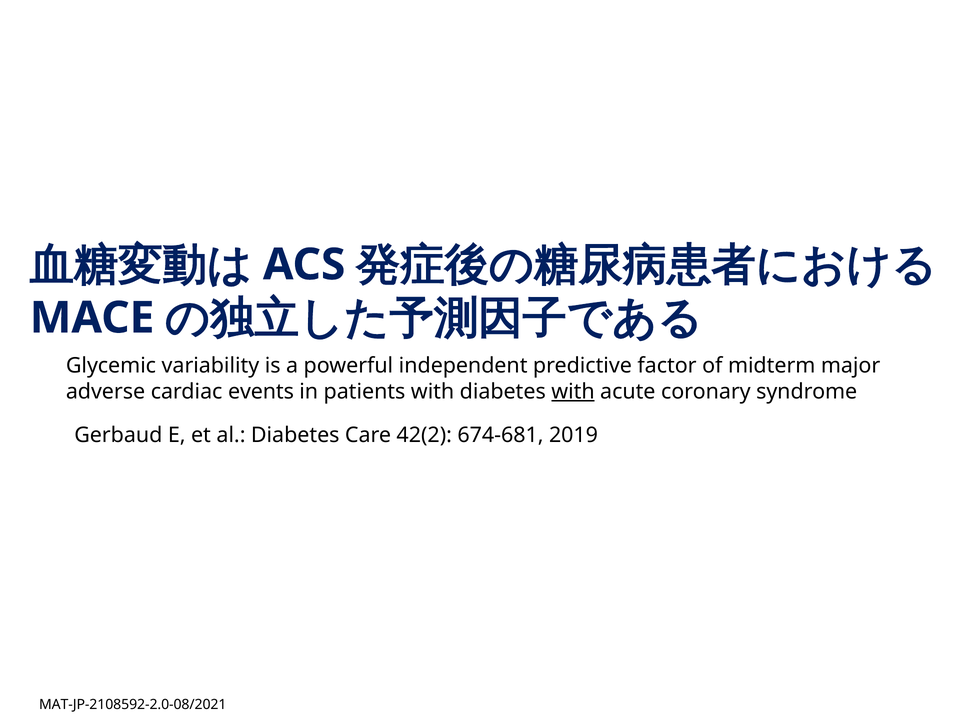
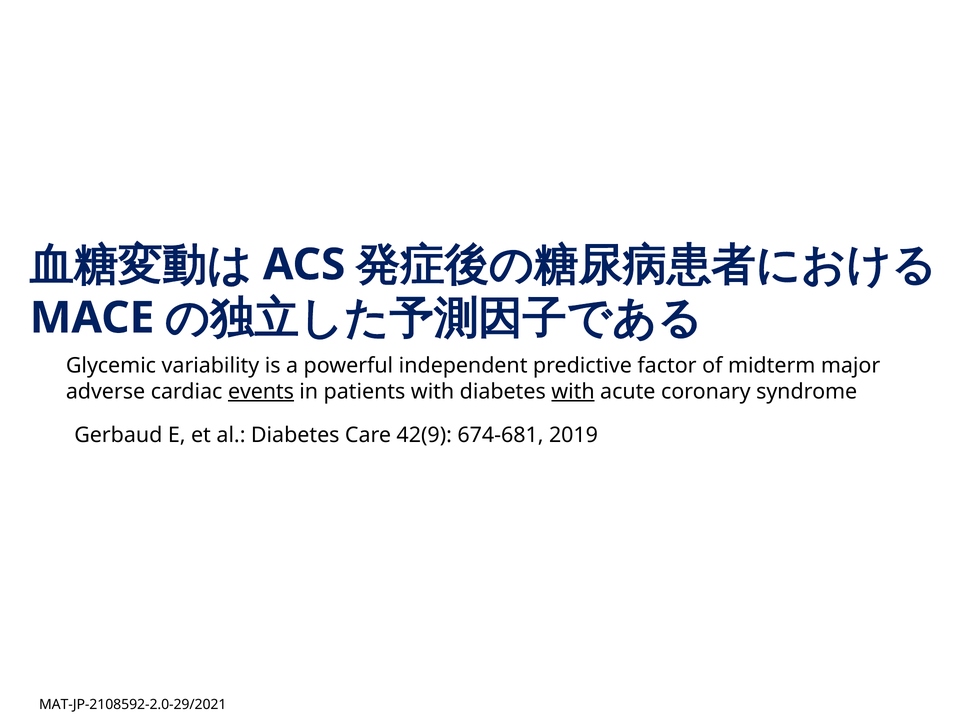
events underline: none -> present
42(2: 42(2 -> 42(9
MAT-JP-2108592-2.0-08/2021: MAT-JP-2108592-2.0-08/2021 -> MAT-JP-2108592-2.0-29/2021
